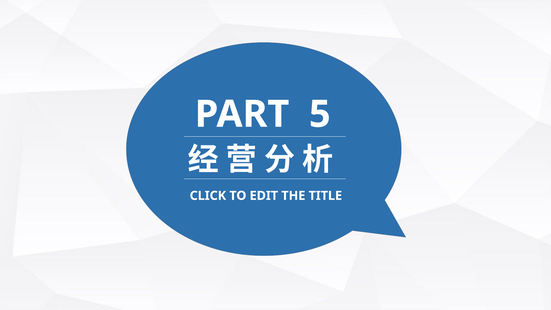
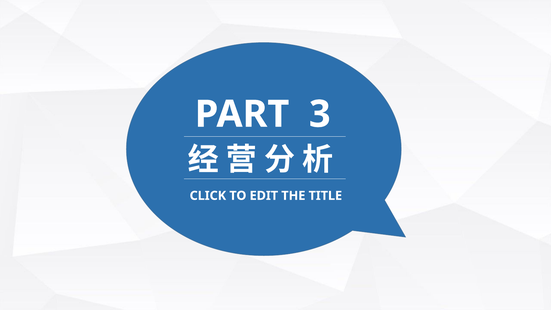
5: 5 -> 3
